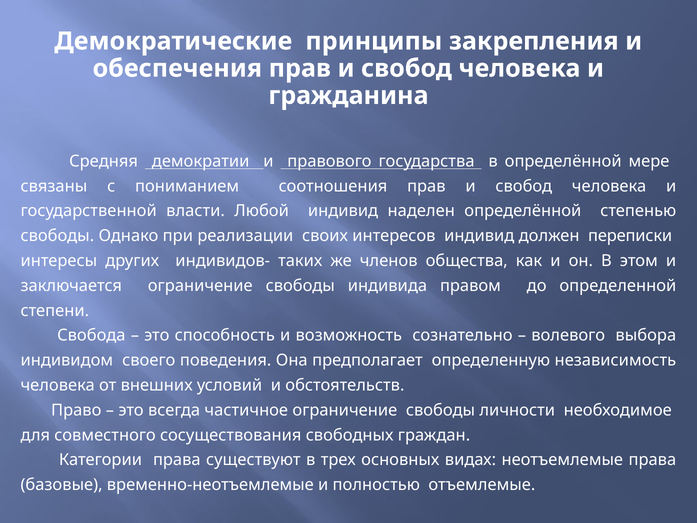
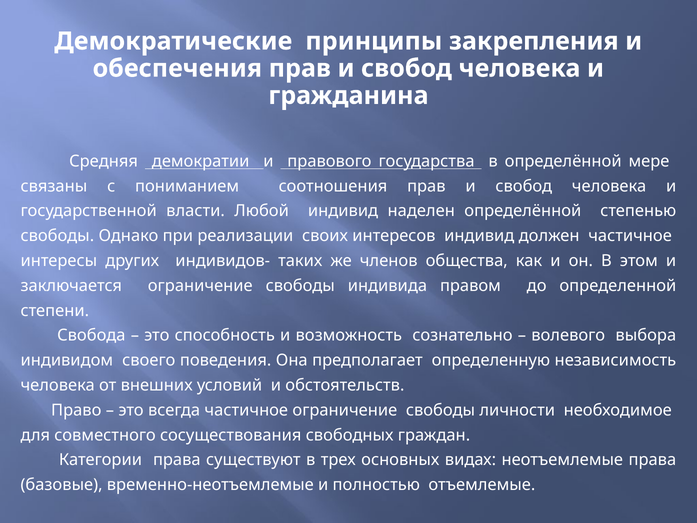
должен переписки: переписки -> частичное
